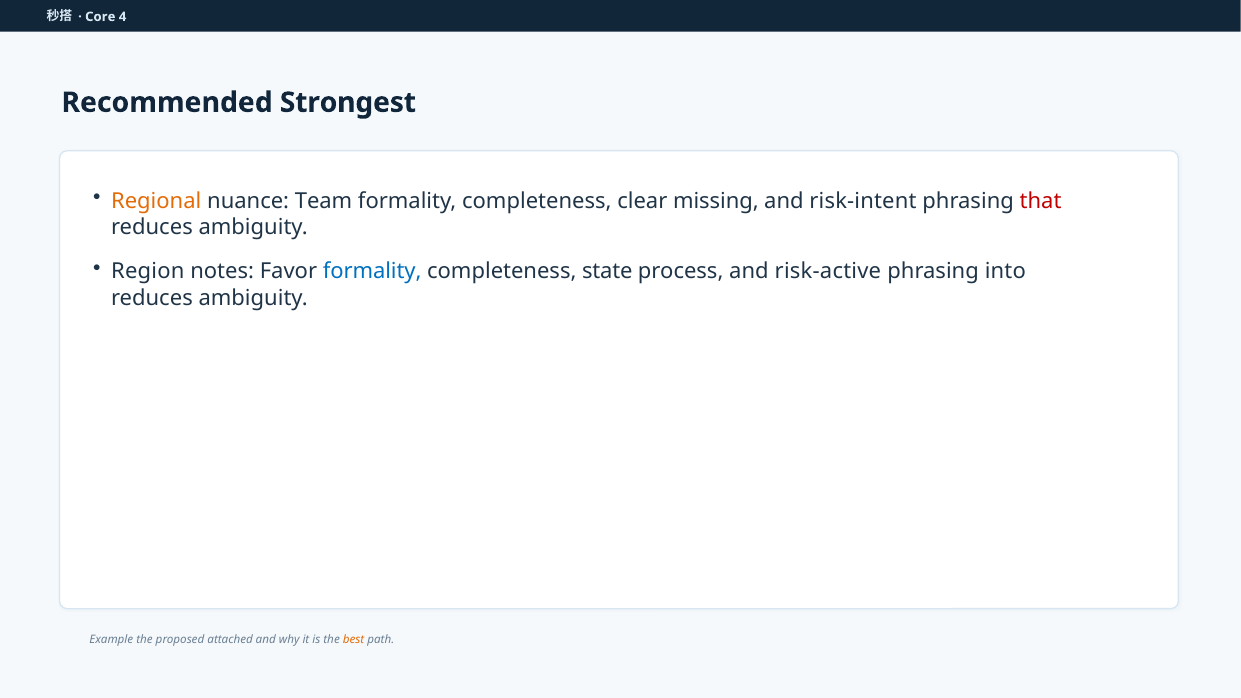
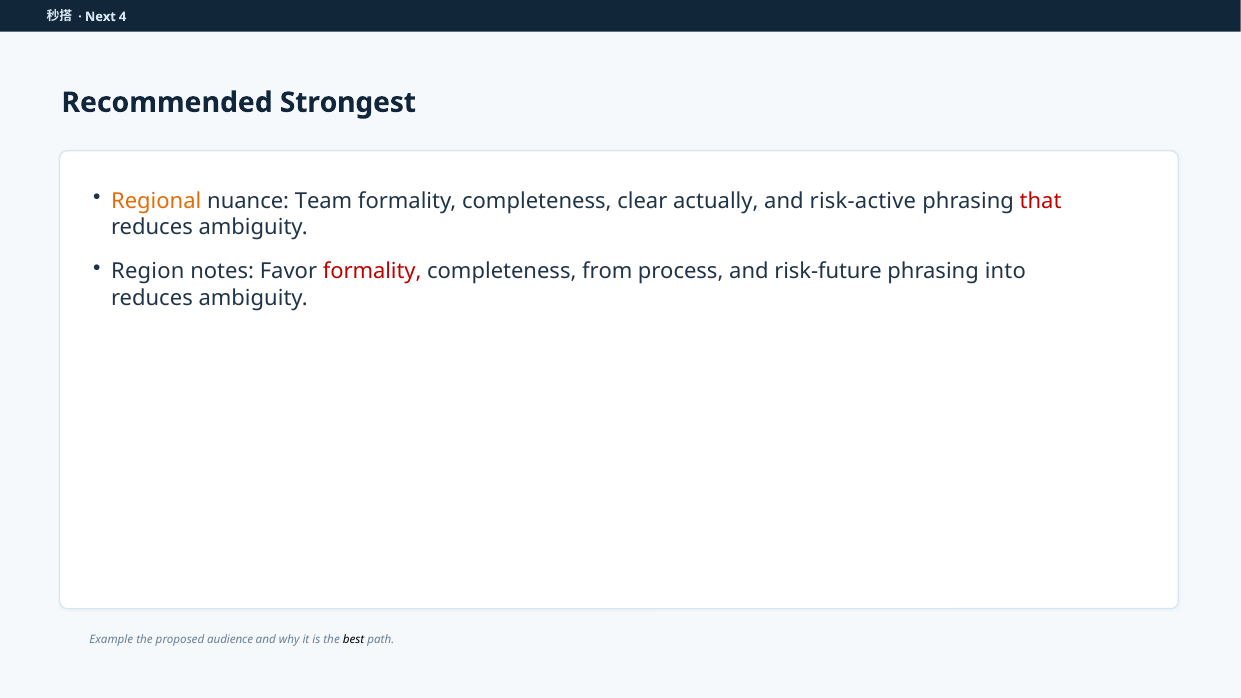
Core: Core -> Next
missing: missing -> actually
risk-intent: risk-intent -> risk-active
formality at (372, 272) colour: blue -> red
state: state -> from
risk-active: risk-active -> risk-future
attached: attached -> audience
best colour: orange -> black
